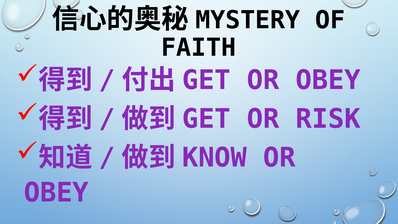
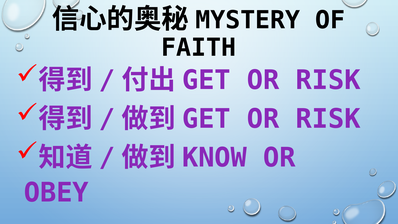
OBEY at (328, 80): OBEY -> RISK
